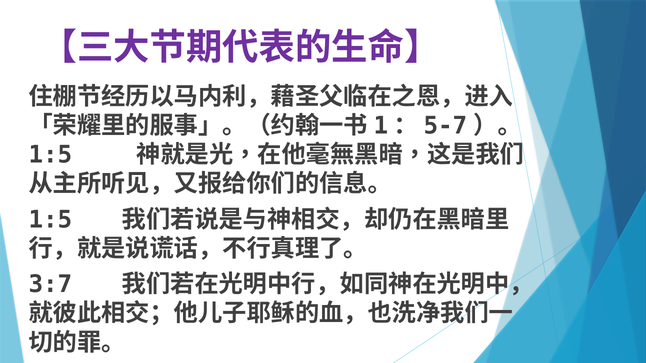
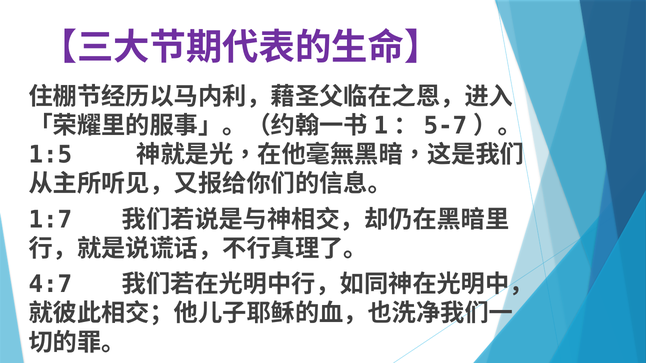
1:5 at (50, 220): 1:5 -> 1:7
3:7: 3:7 -> 4:7
